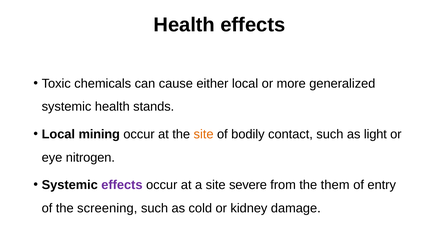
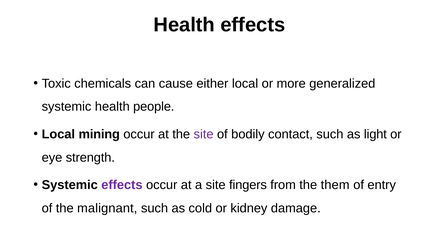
stands: stands -> people
site at (204, 134) colour: orange -> purple
nitrogen: nitrogen -> strength
severe: severe -> fingers
screening: screening -> malignant
